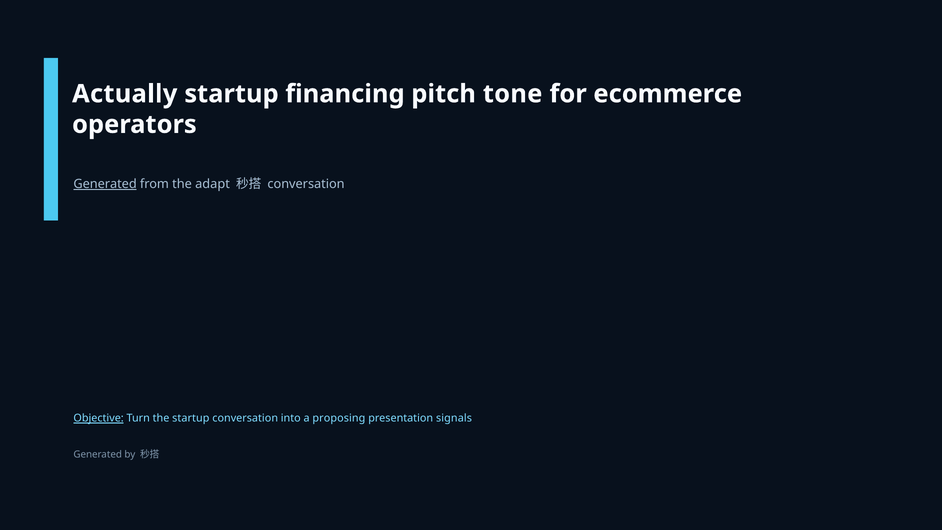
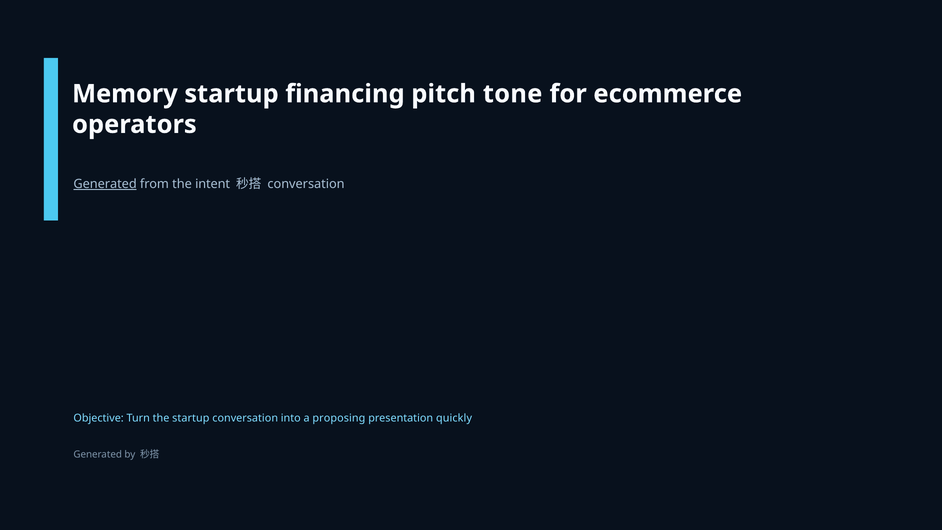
Actually: Actually -> Memory
adapt: adapt -> intent
Objective underline: present -> none
signals: signals -> quickly
